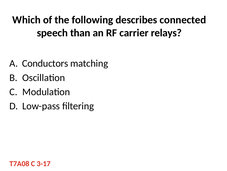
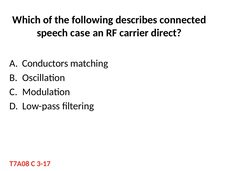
than: than -> case
relays: relays -> direct
